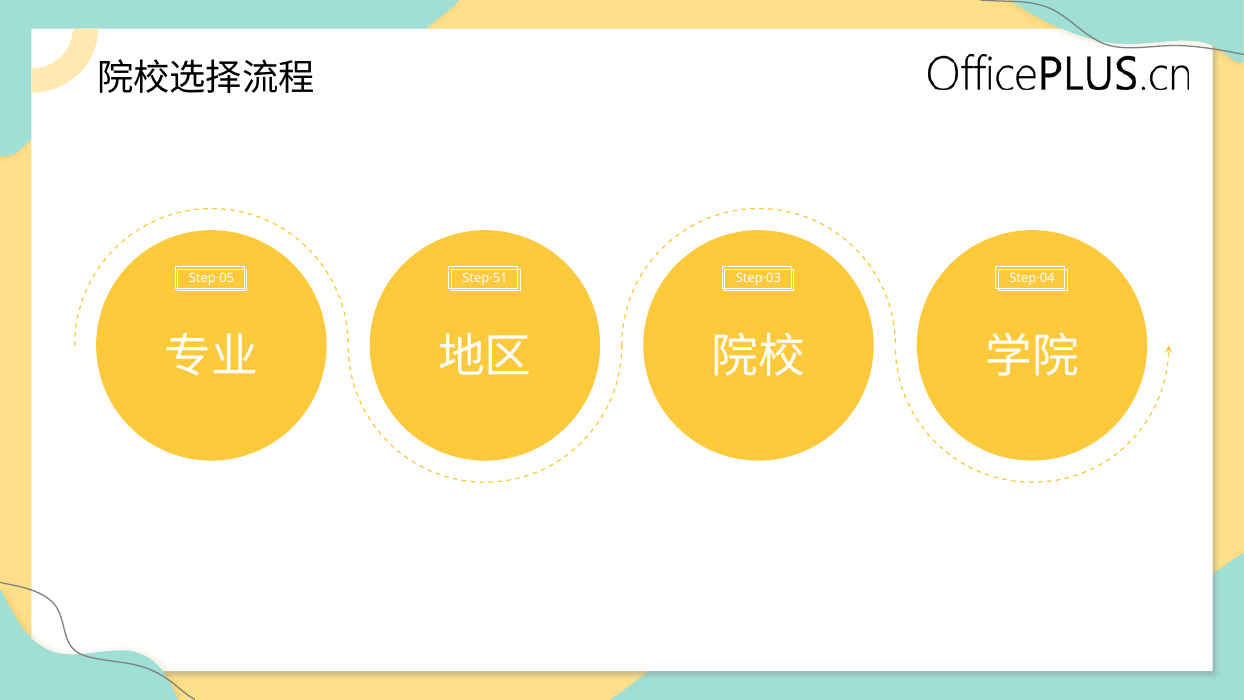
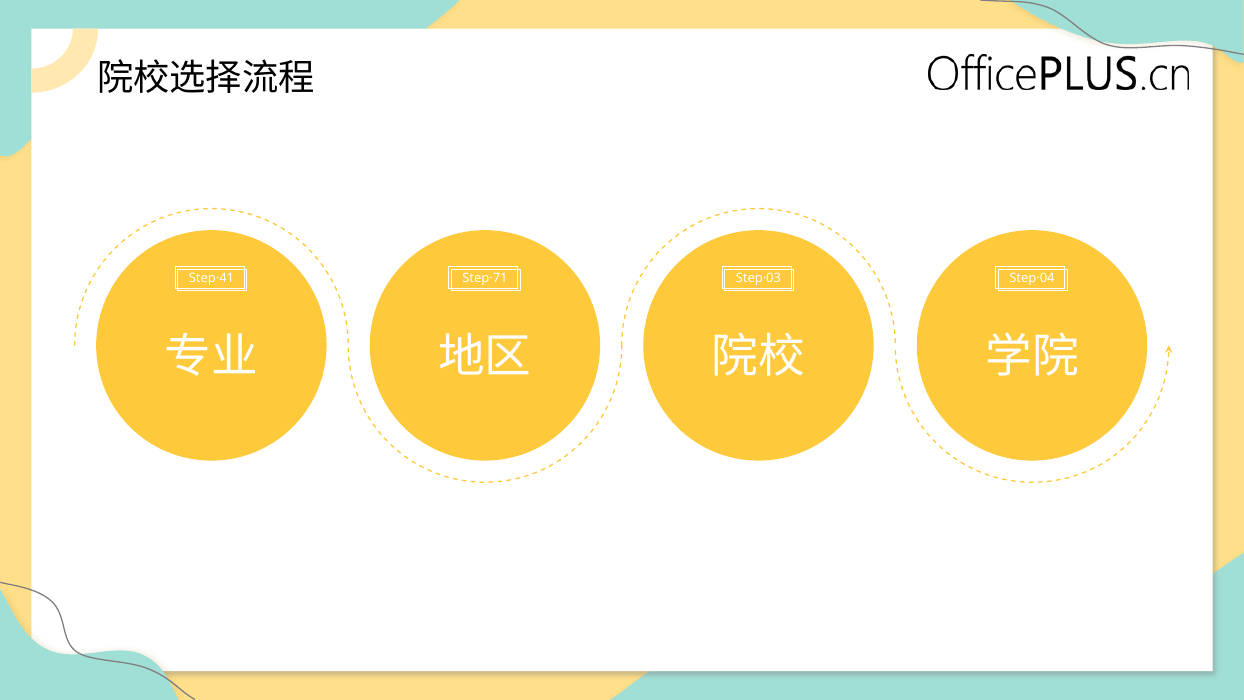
Step·05: Step·05 -> Step·41
Step·51: Step·51 -> Step·71
